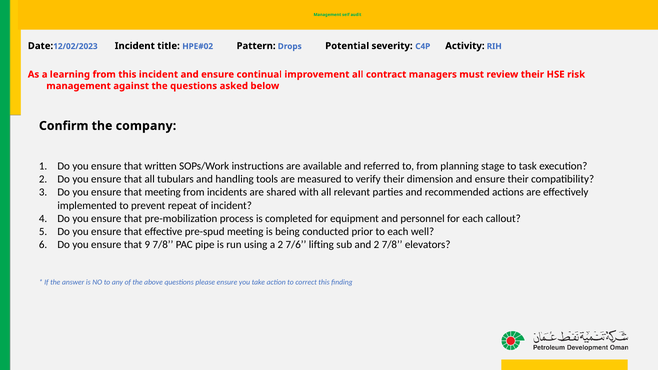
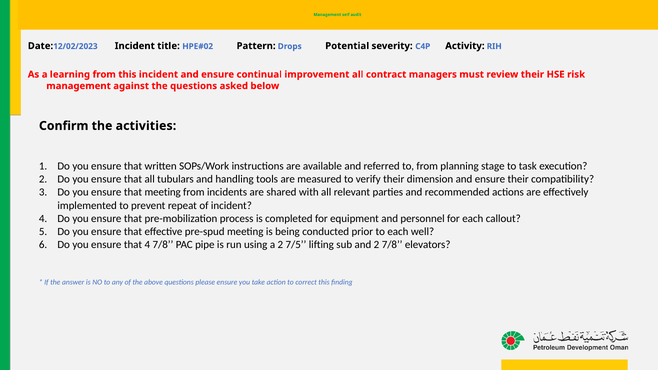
company: company -> activities
that 9: 9 -> 4
7/6: 7/6 -> 7/5
